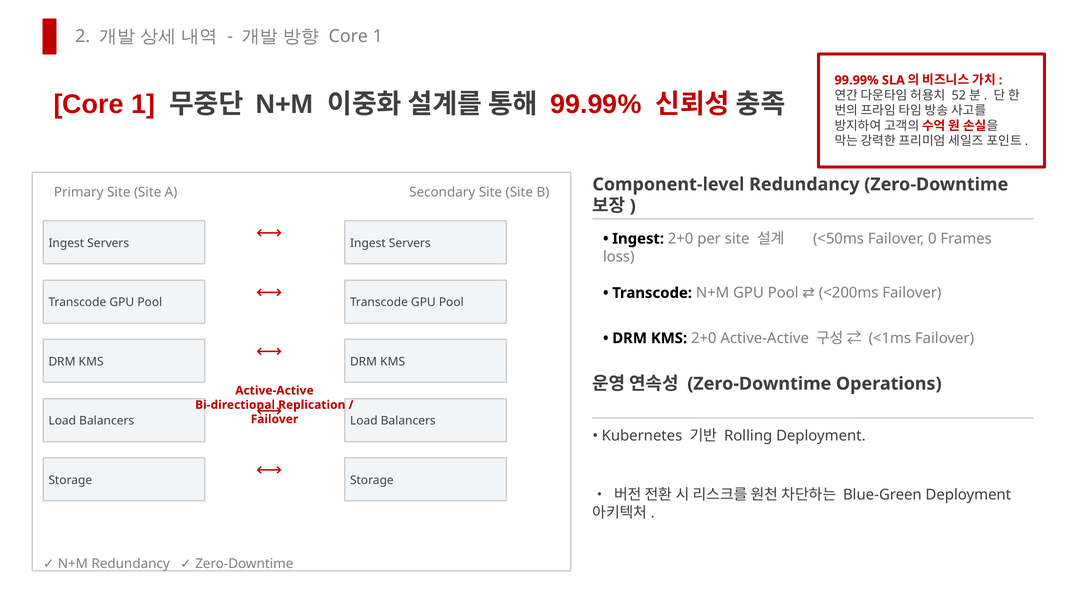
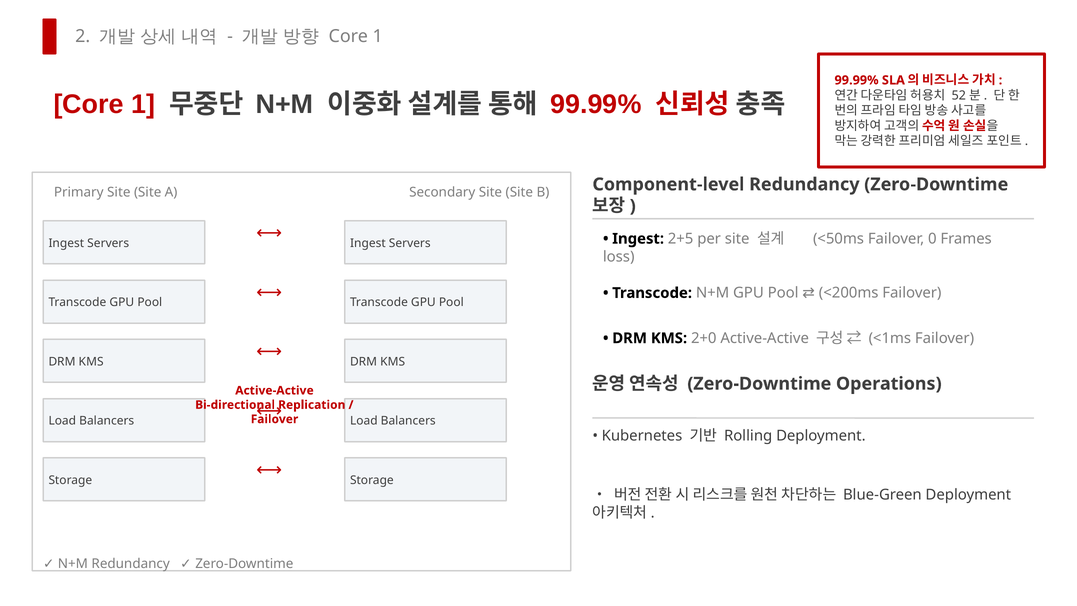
Ingest 2+0: 2+0 -> 2+5
